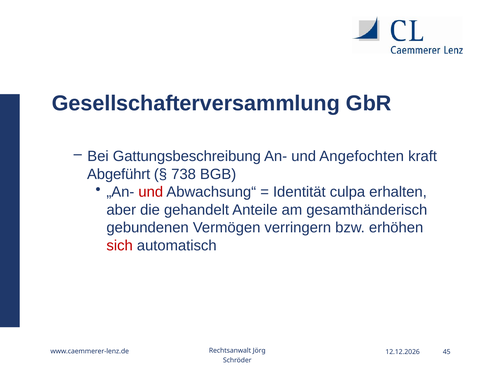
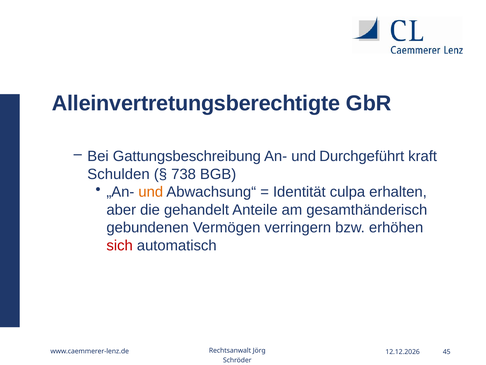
Gesellschafterversammlung: Gesellschafterversammlung -> Alleinvertretungsberechtigte
Angefochten: Angefochten -> Durchgeführt
Abgeführt: Abgeführt -> Schulden
und at (151, 192) colour: red -> orange
